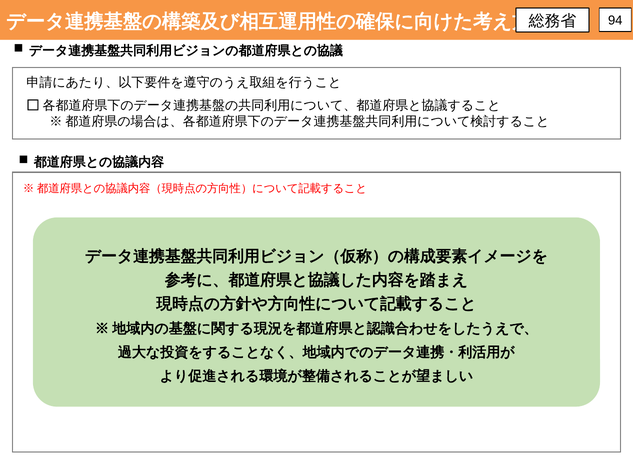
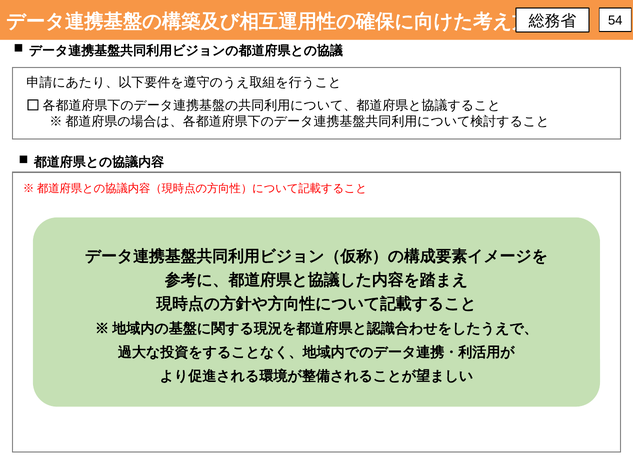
94: 94 -> 54
